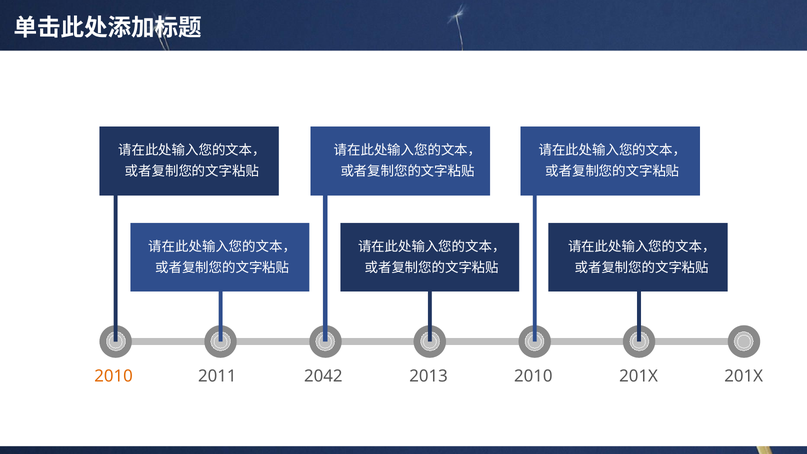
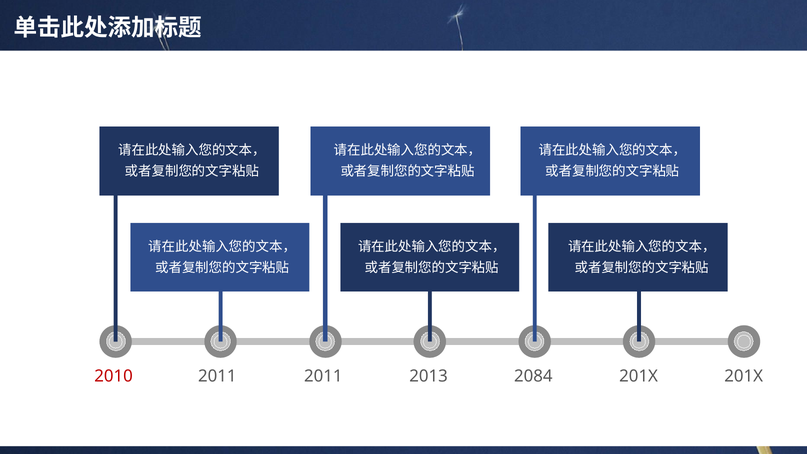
2010 at (114, 376) colour: orange -> red
2011 2042: 2042 -> 2011
2013 2010: 2010 -> 2084
